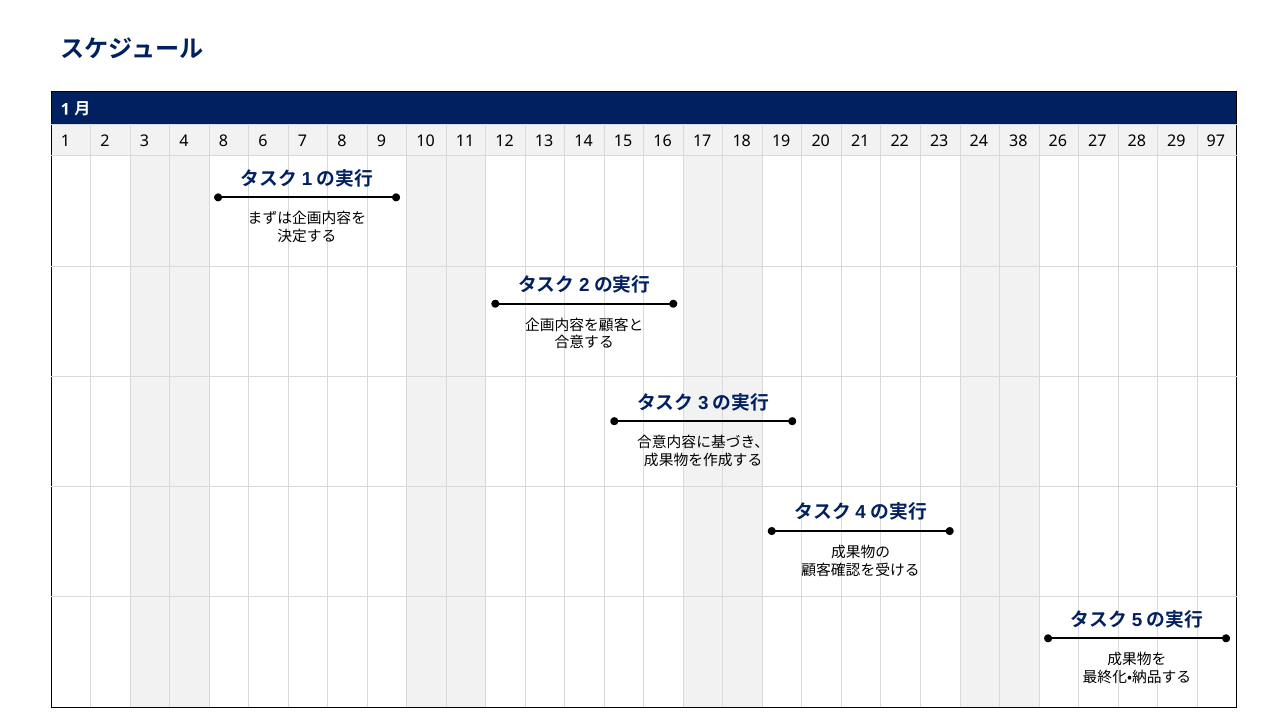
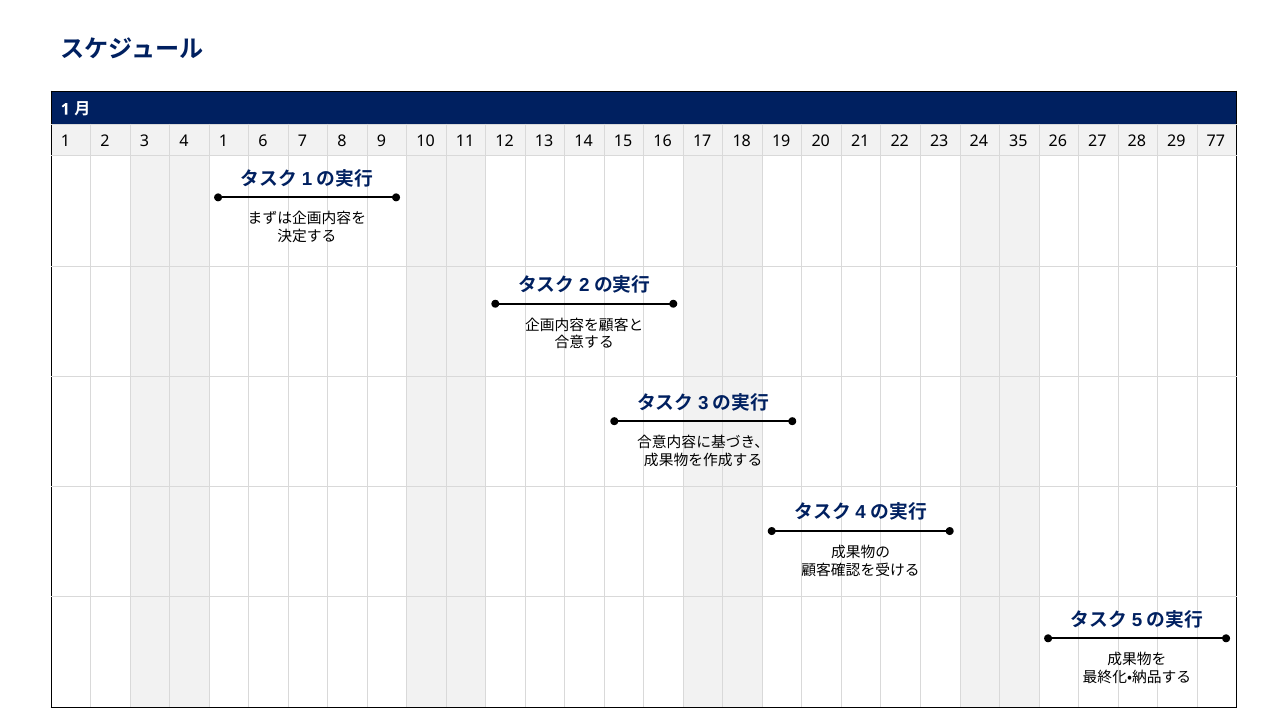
4 8: 8 -> 1
38: 38 -> 35
97: 97 -> 77
